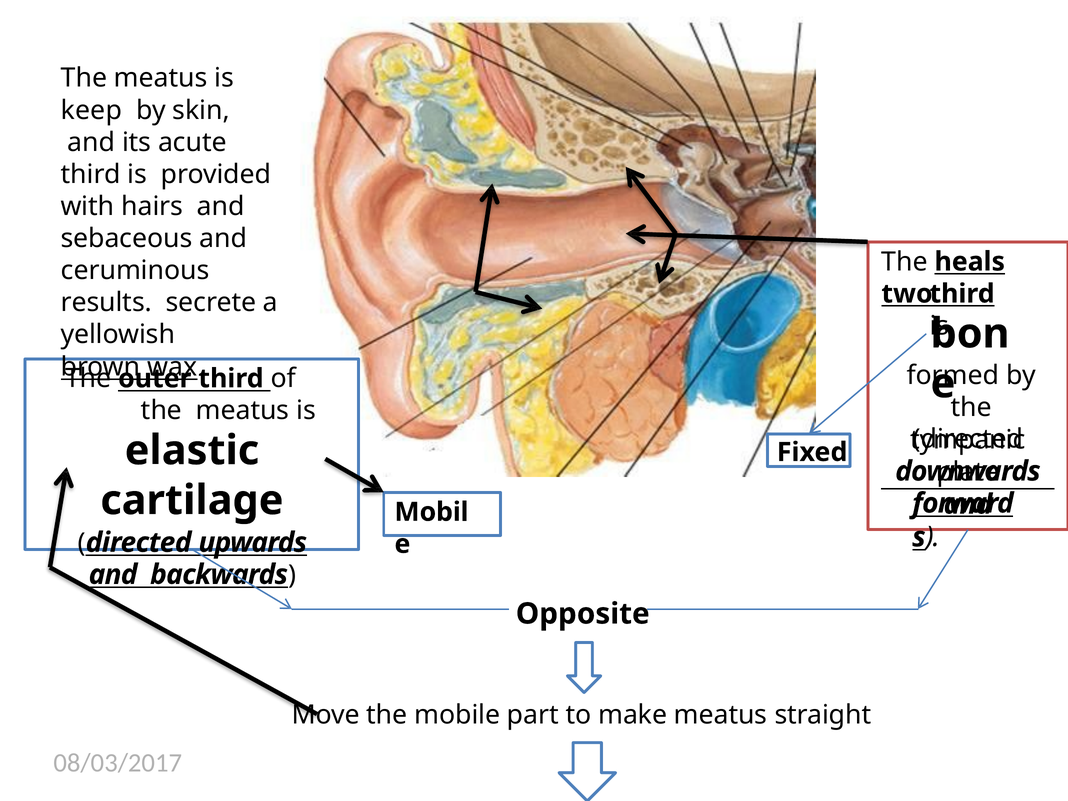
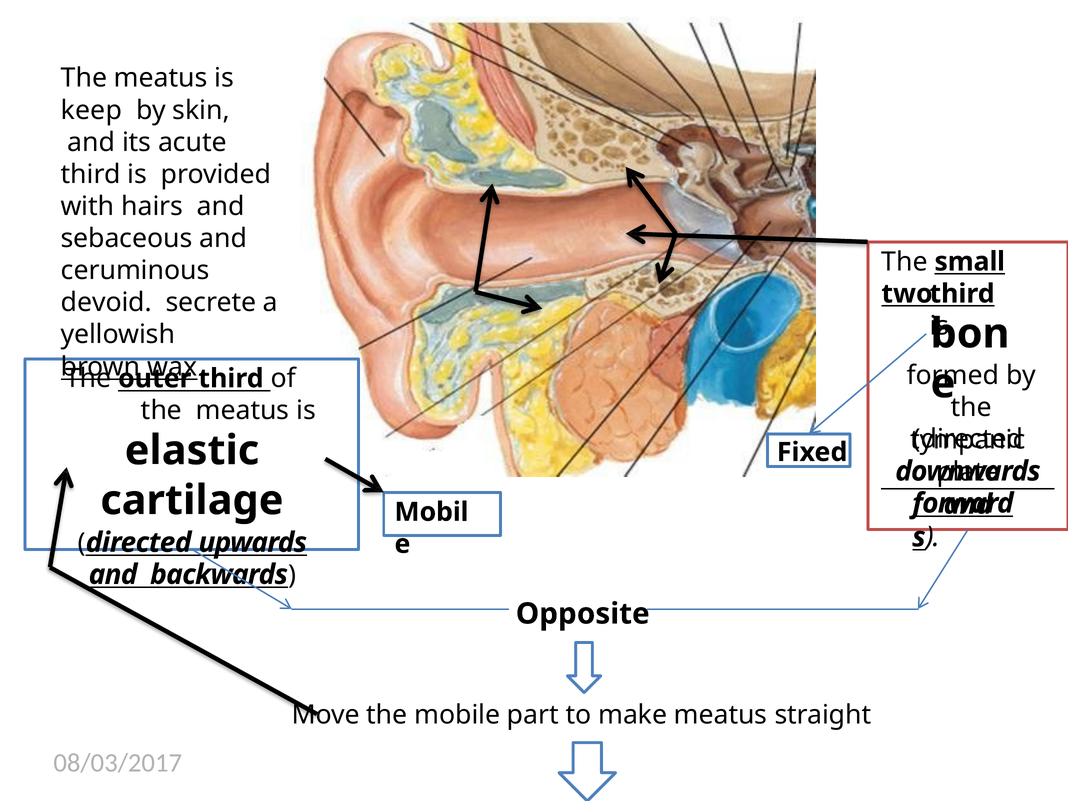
heals: heals -> small
results: results -> devoid
